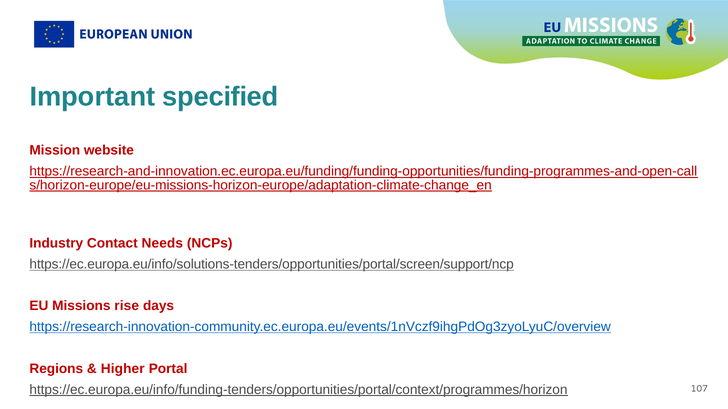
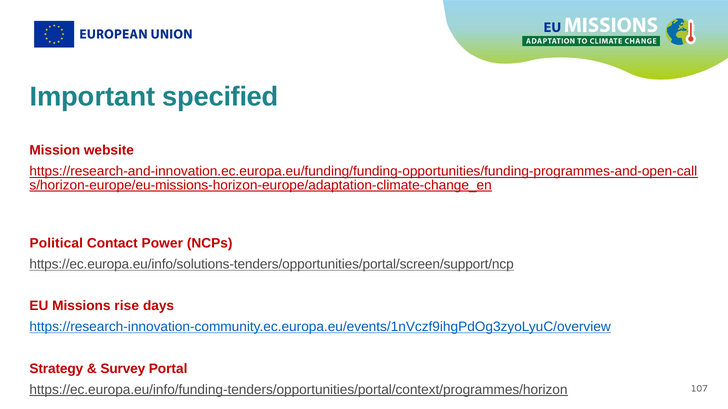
Industry: Industry -> Political
Needs: Needs -> Power
Regions: Regions -> Strategy
Higher: Higher -> Survey
